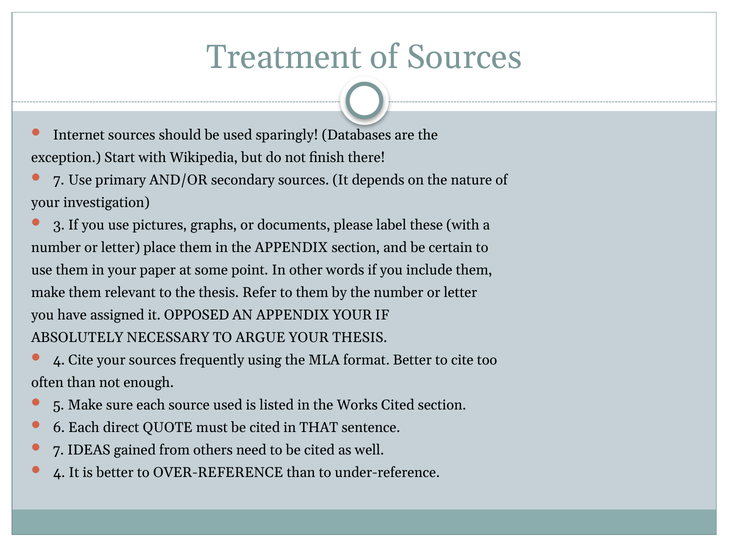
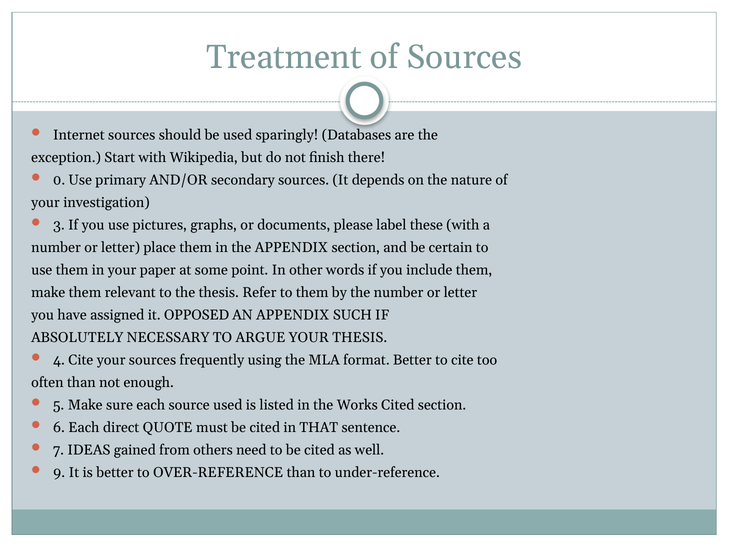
7 at (59, 180): 7 -> 0
APPENDIX YOUR: YOUR -> SUCH
4 at (59, 472): 4 -> 9
